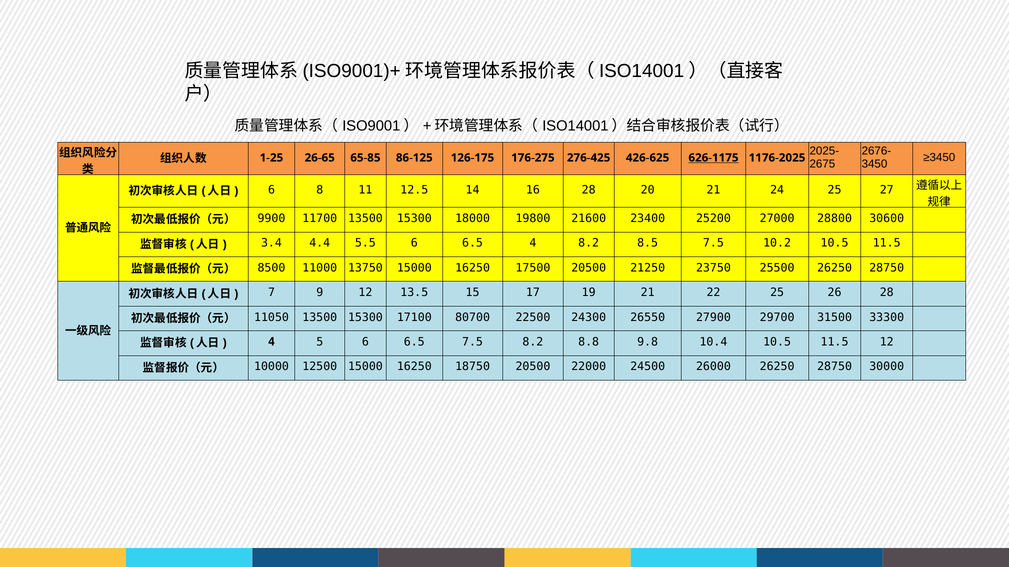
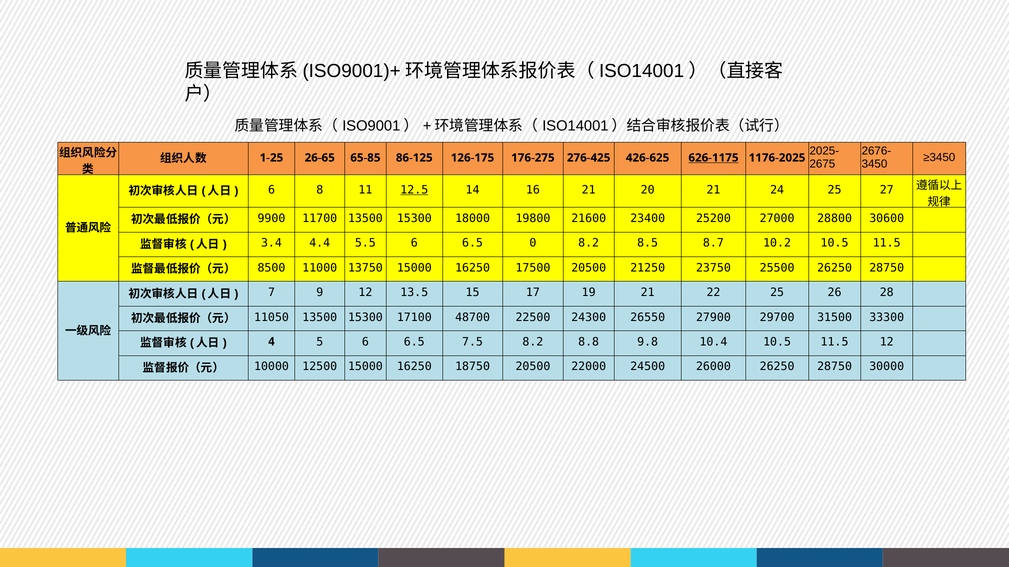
12.5 underline: none -> present
16 28: 28 -> 21
6.5 4: 4 -> 0
8.5 7.5: 7.5 -> 8.7
80700: 80700 -> 48700
